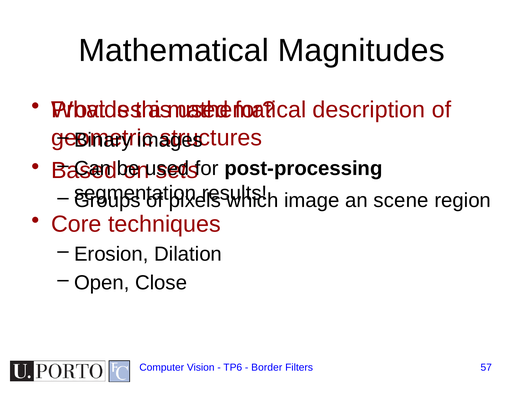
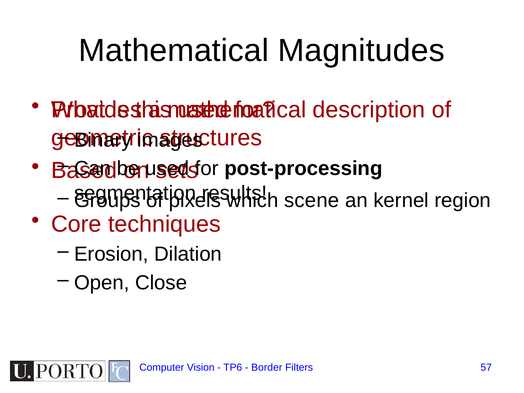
image: image -> scene
scene: scene -> kernel
